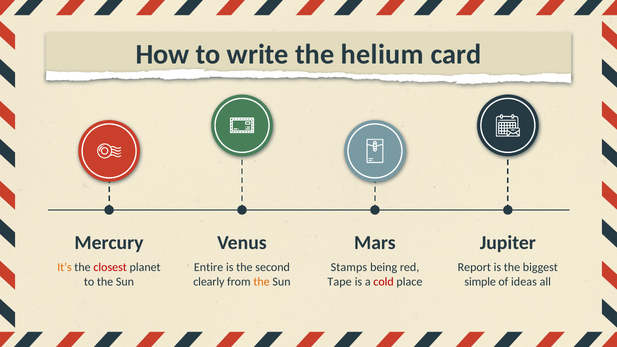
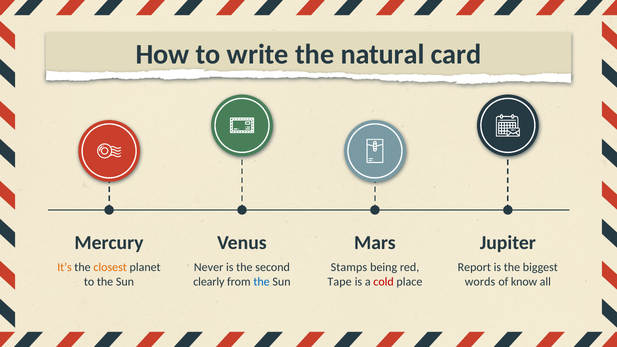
helium: helium -> natural
closest colour: red -> orange
Entire: Entire -> Never
the at (262, 282) colour: orange -> blue
simple: simple -> words
ideas: ideas -> know
